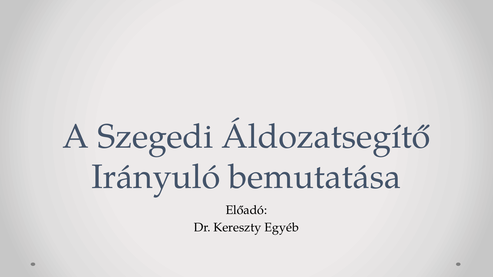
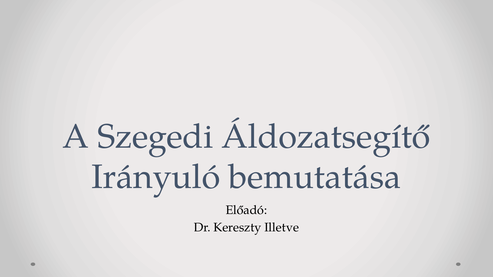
Egyéb: Egyéb -> Illetve
